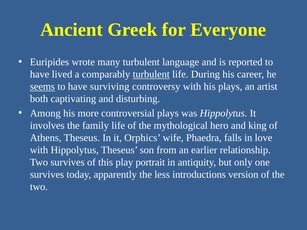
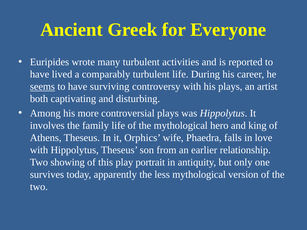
language: language -> activities
turbulent at (151, 74) underline: present -> none
Two survives: survives -> showing
less introductions: introductions -> mythological
